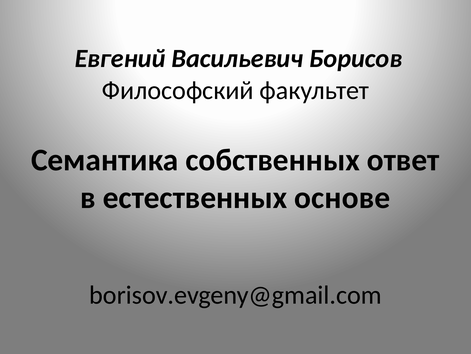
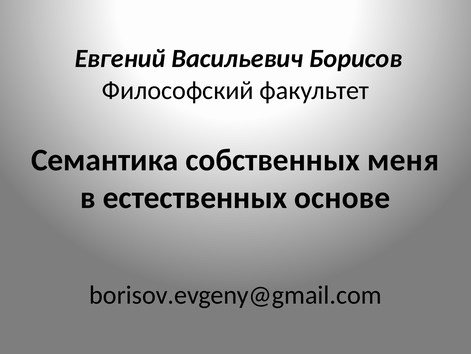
ответ: ответ -> меня
